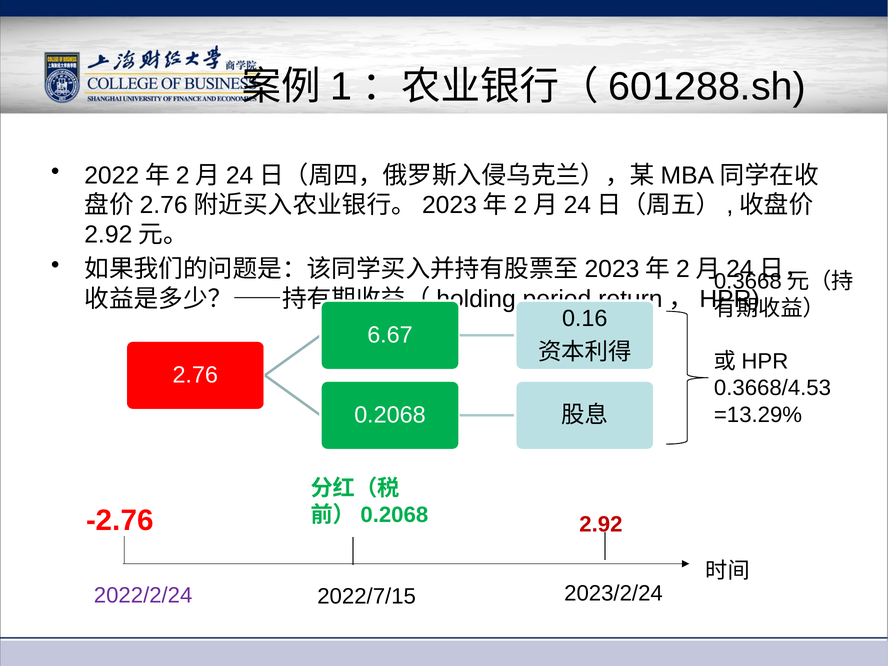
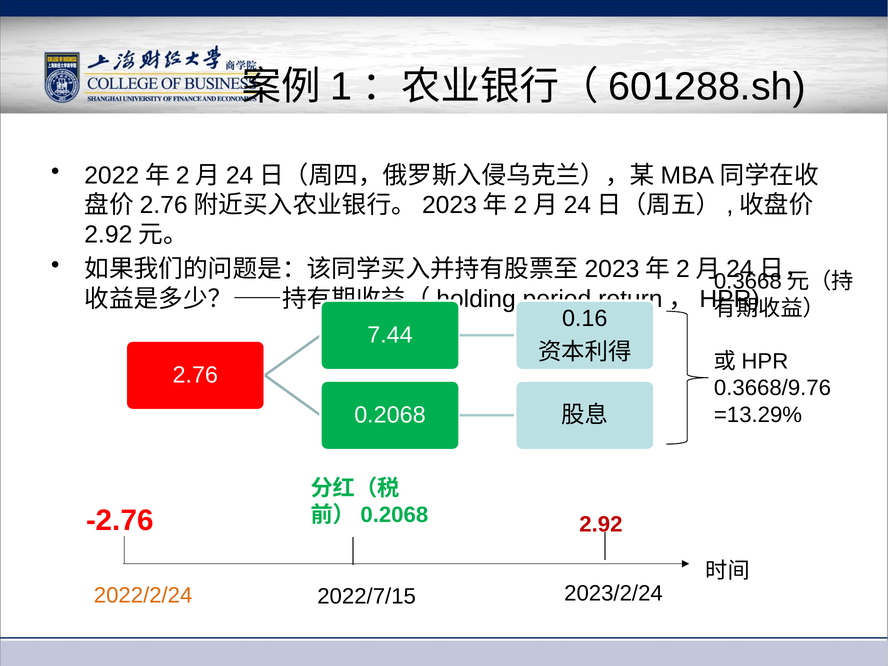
6.67: 6.67 -> 7.44
0.3668/4.53: 0.3668/4.53 -> 0.3668/9.76
2022/2/24 colour: purple -> orange
